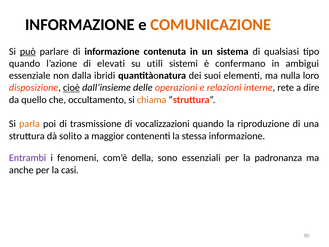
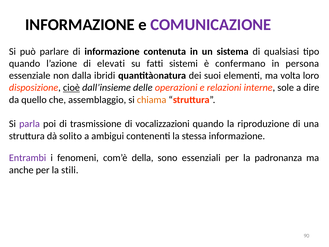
COMUNICAZIONE colour: orange -> purple
può underline: present -> none
utili: utili -> fatti
ambigui: ambigui -> persona
nulla: nulla -> volta
rete: rete -> sole
occultamento: occultamento -> assemblaggio
parla colour: orange -> purple
maggior: maggior -> ambigui
casi: casi -> stili
